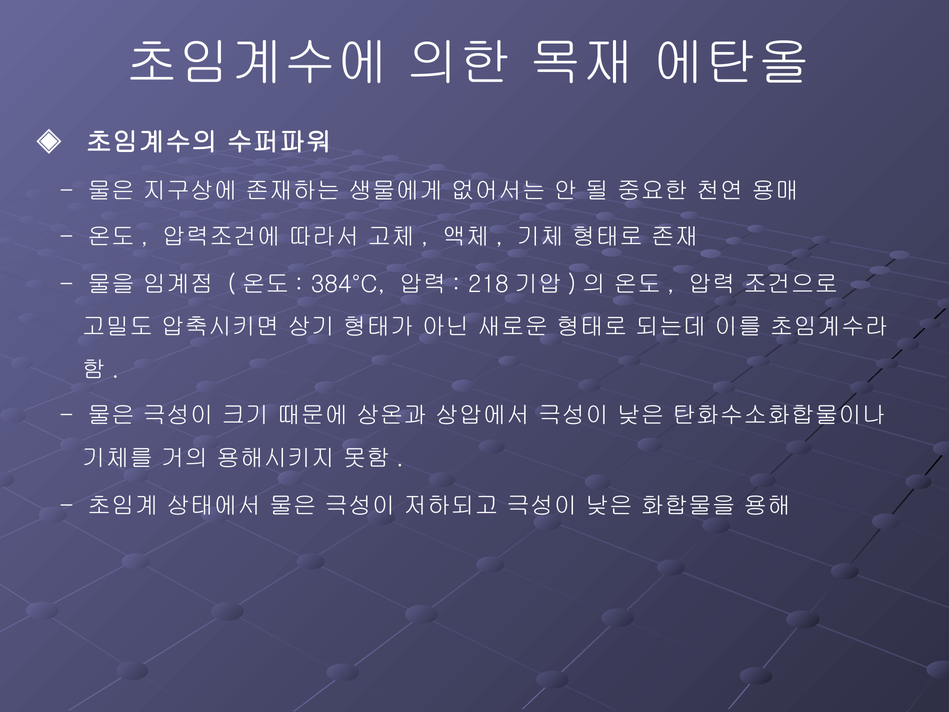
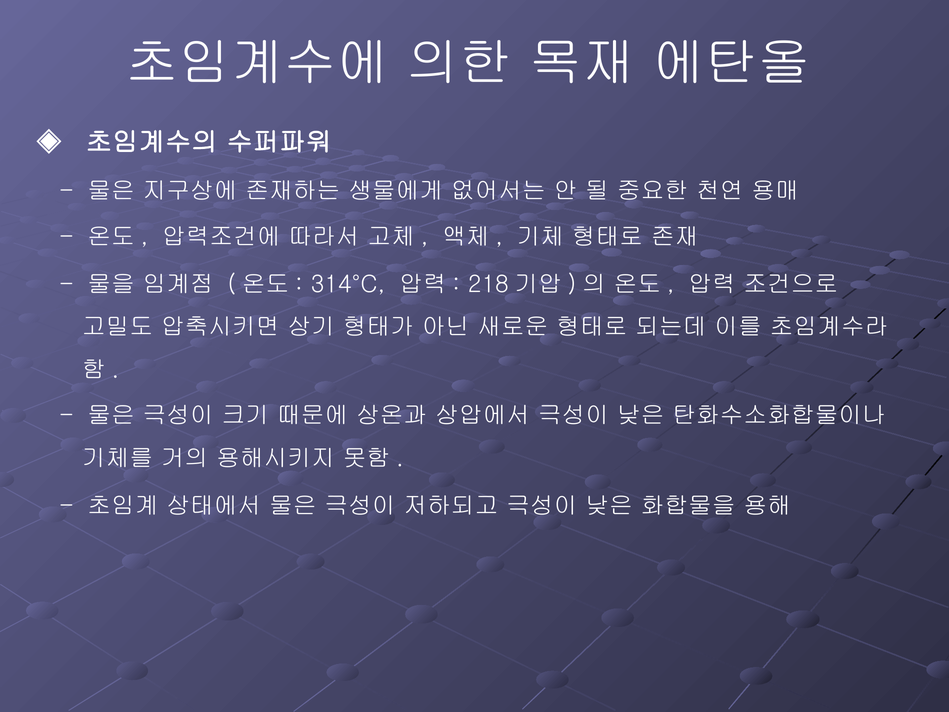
384°C: 384°C -> 314°C
